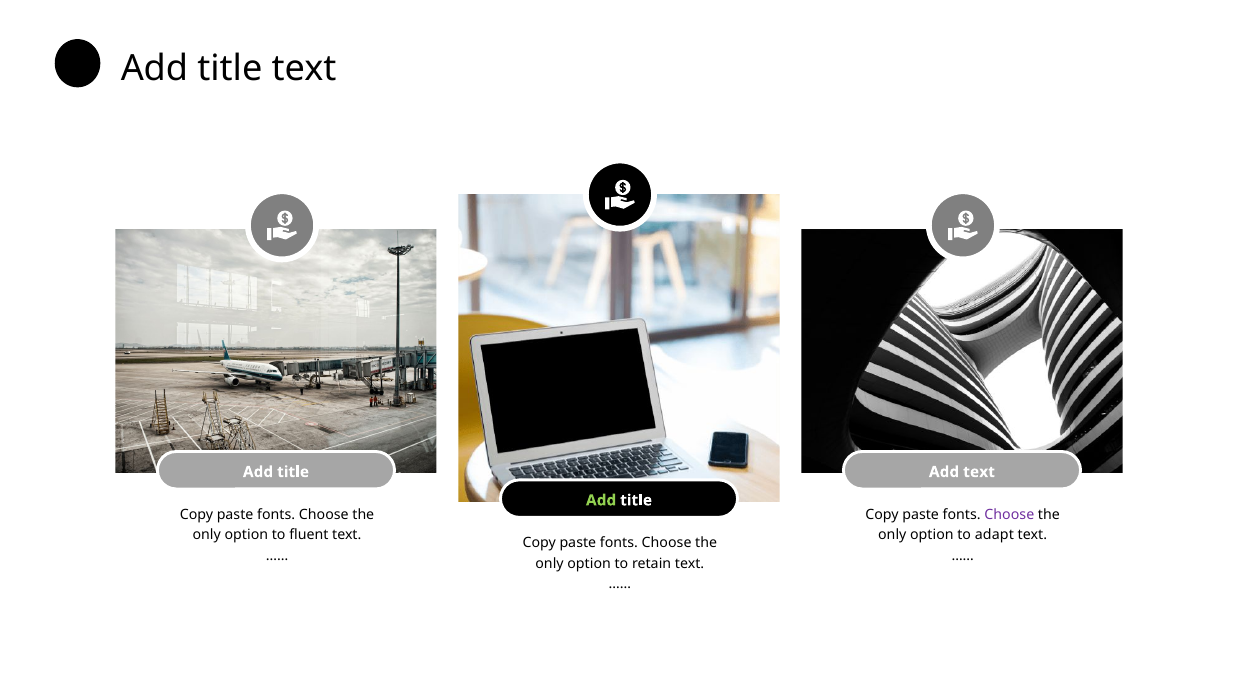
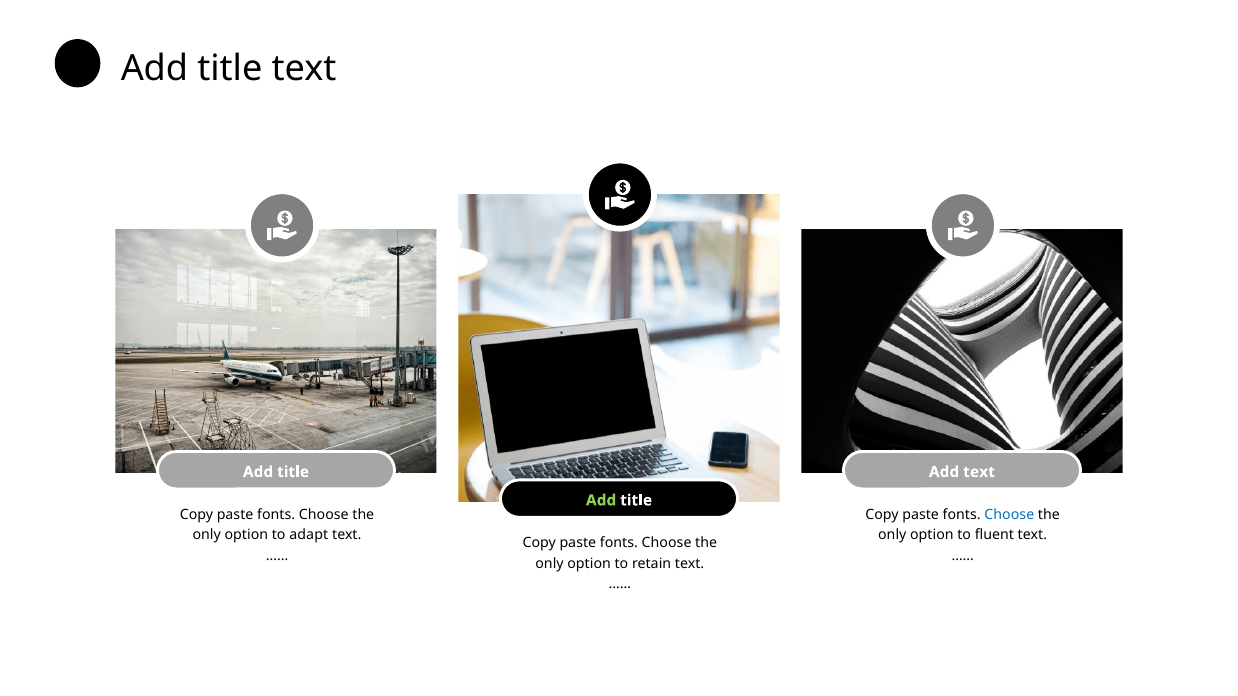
Choose at (1009, 515) colour: purple -> blue
fluent: fluent -> adapt
adapt: adapt -> fluent
